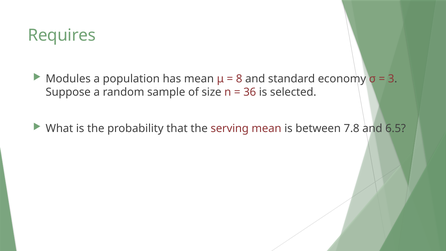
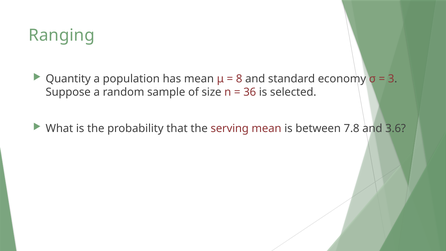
Requires: Requires -> Ranging
Modules: Modules -> Quantity
6.5: 6.5 -> 3.6
